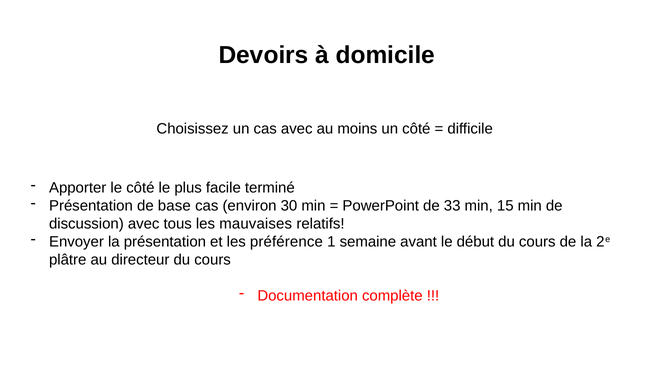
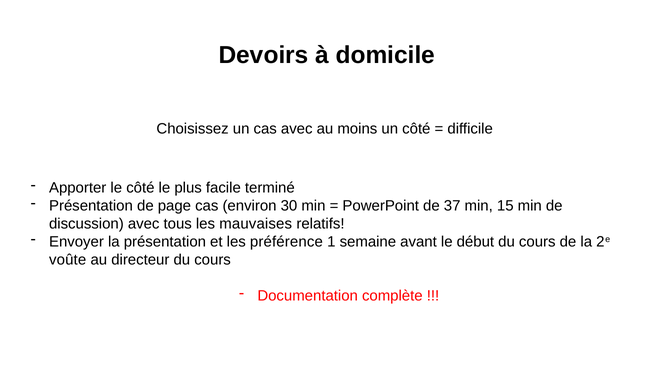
base: base -> page
33: 33 -> 37
plâtre: plâtre -> voûte
